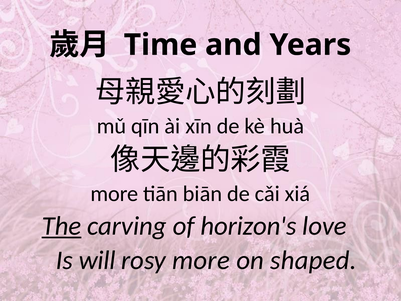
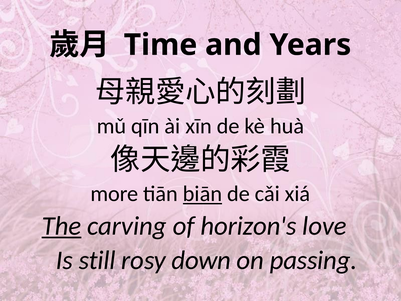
biān underline: none -> present
will: will -> still
rosy more: more -> down
shaped: shaped -> passing
